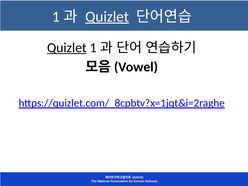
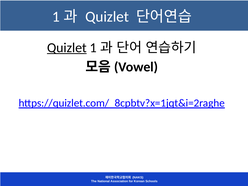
Quizlet at (107, 17) underline: present -> none
